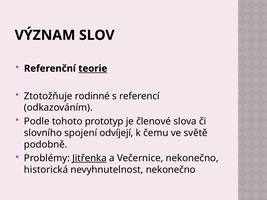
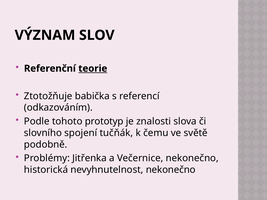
rodinné: rodinné -> babička
členové: členové -> znalosti
odvíjejí: odvíjejí -> tučňák
Jitřenka underline: present -> none
